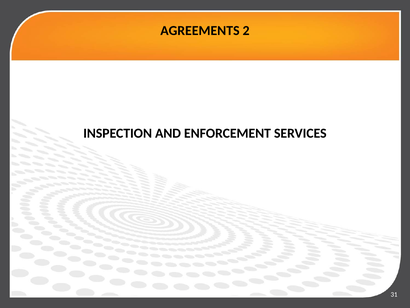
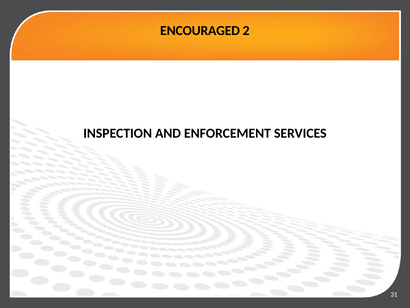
AGREEMENTS: AGREEMENTS -> ENCOURAGED
